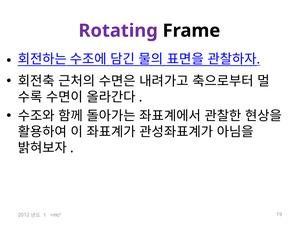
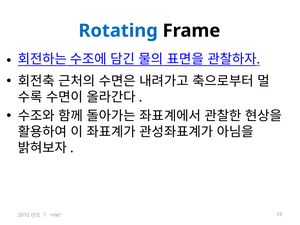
Rotating colour: purple -> blue
